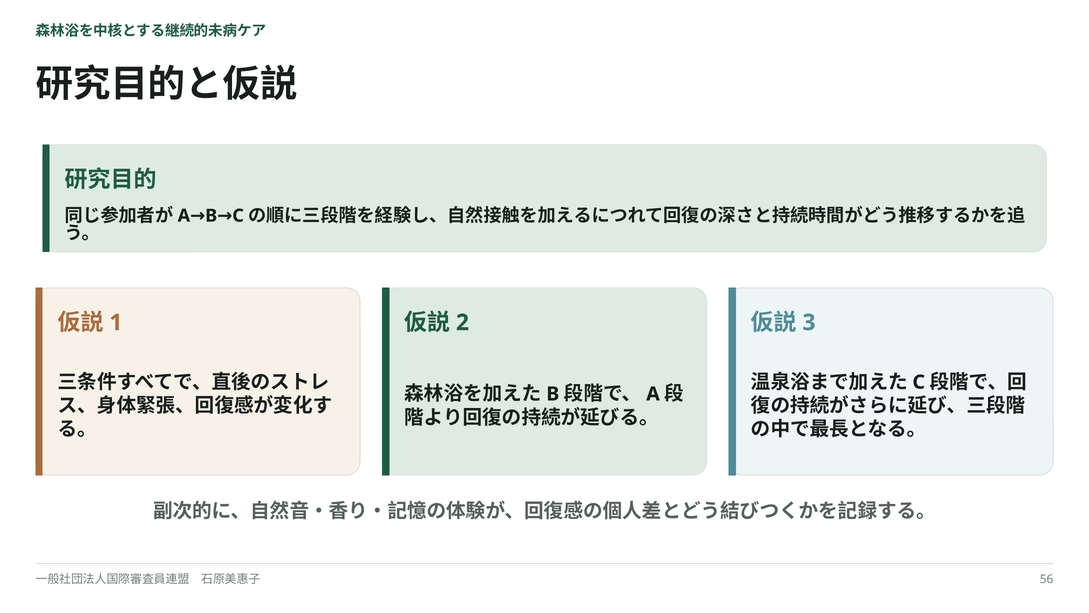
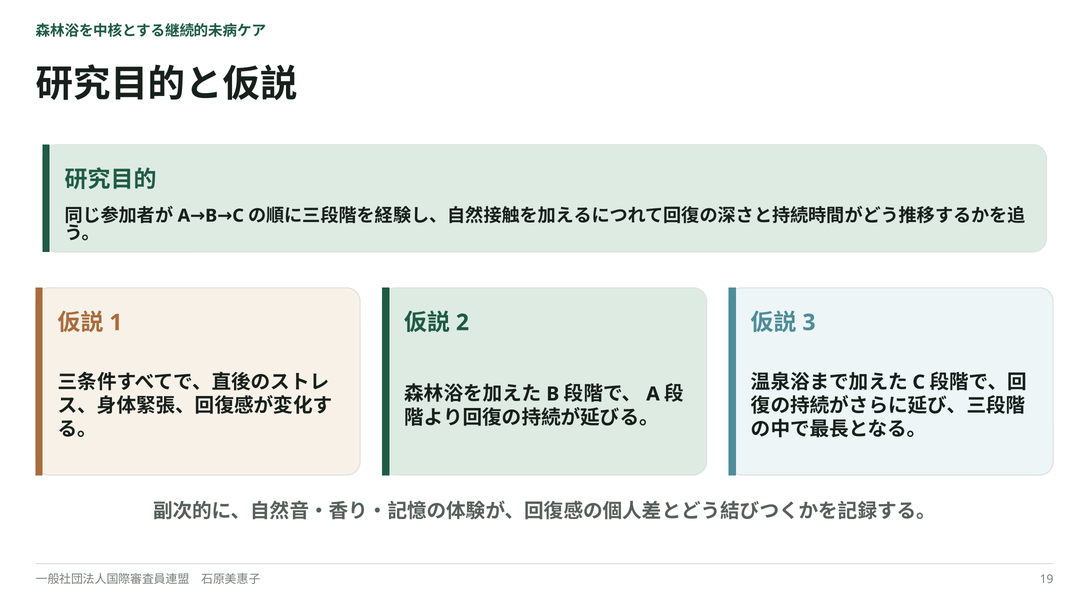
56: 56 -> 19
